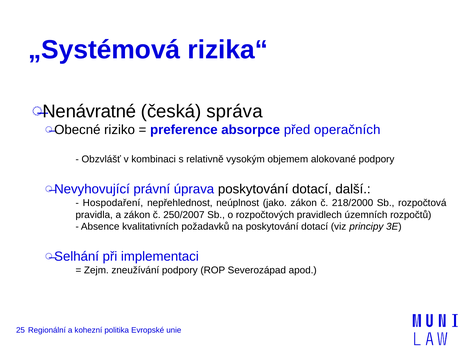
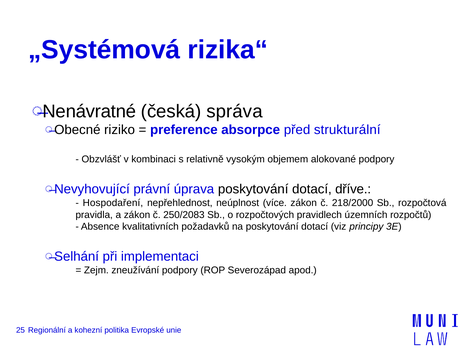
operačních: operačních -> strukturální
další: další -> dříve
jako: jako -> více
250/2007: 250/2007 -> 250/2083
